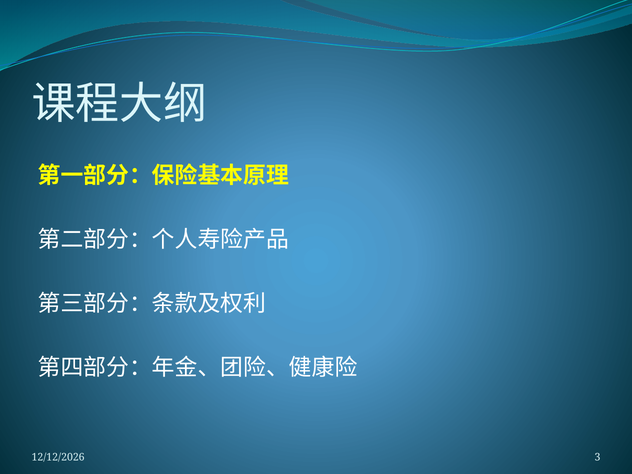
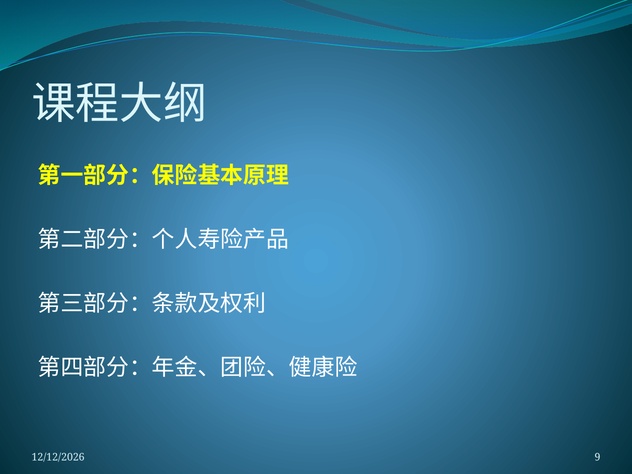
3: 3 -> 9
